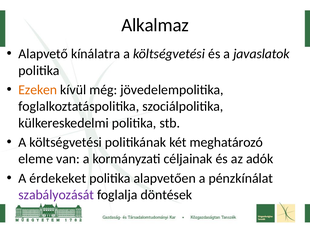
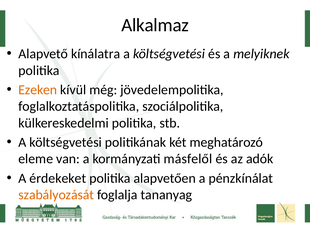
javaslatok: javaslatok -> melyiknek
céljainak: céljainak -> másfelől
szabályozását colour: purple -> orange
döntések: döntések -> tananyag
